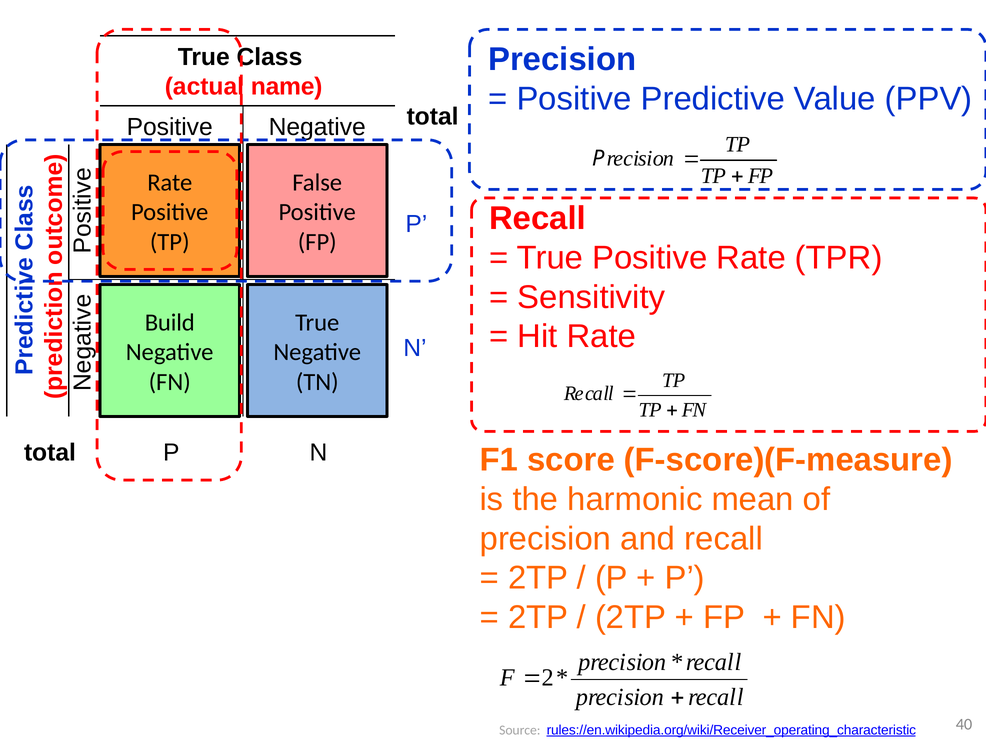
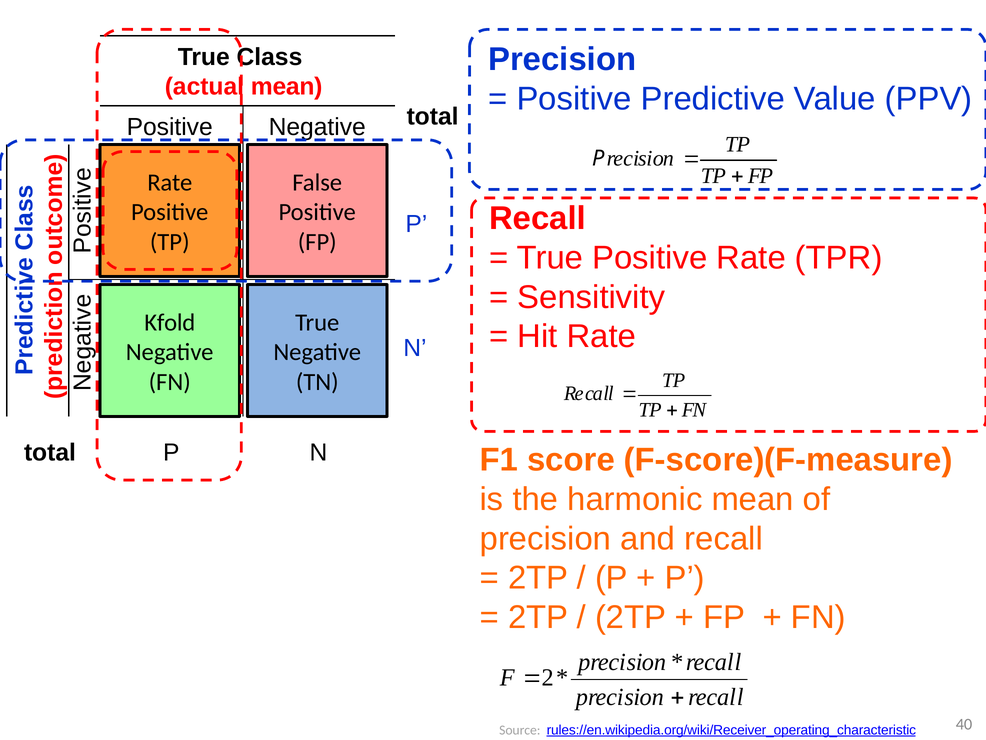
actual name: name -> mean
Build: Build -> Kfold
